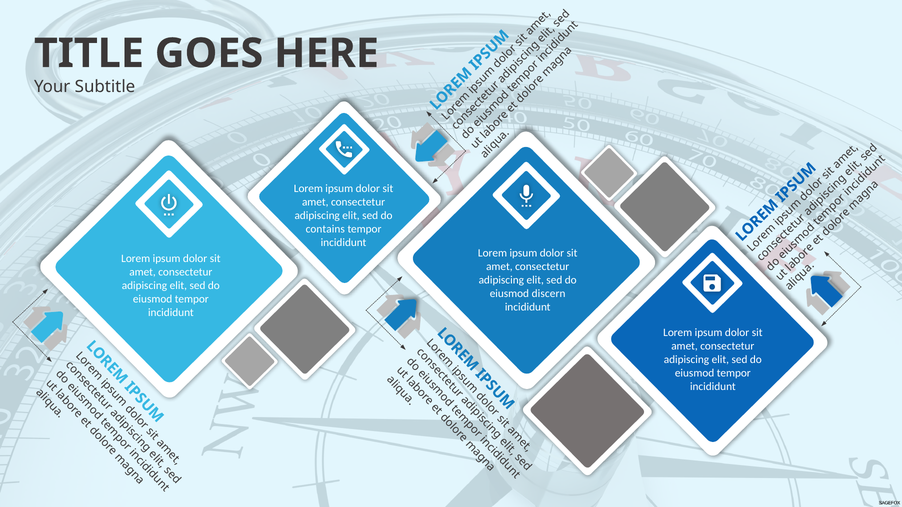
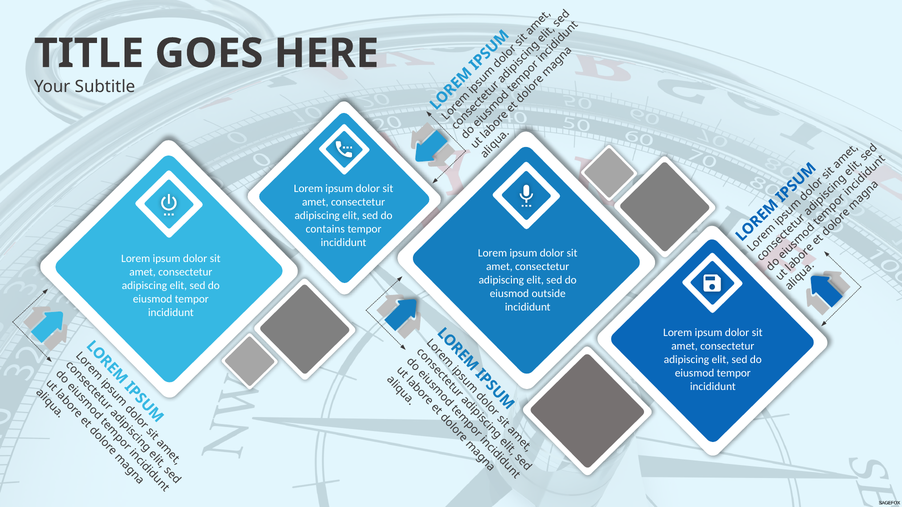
discern: discern -> outside
